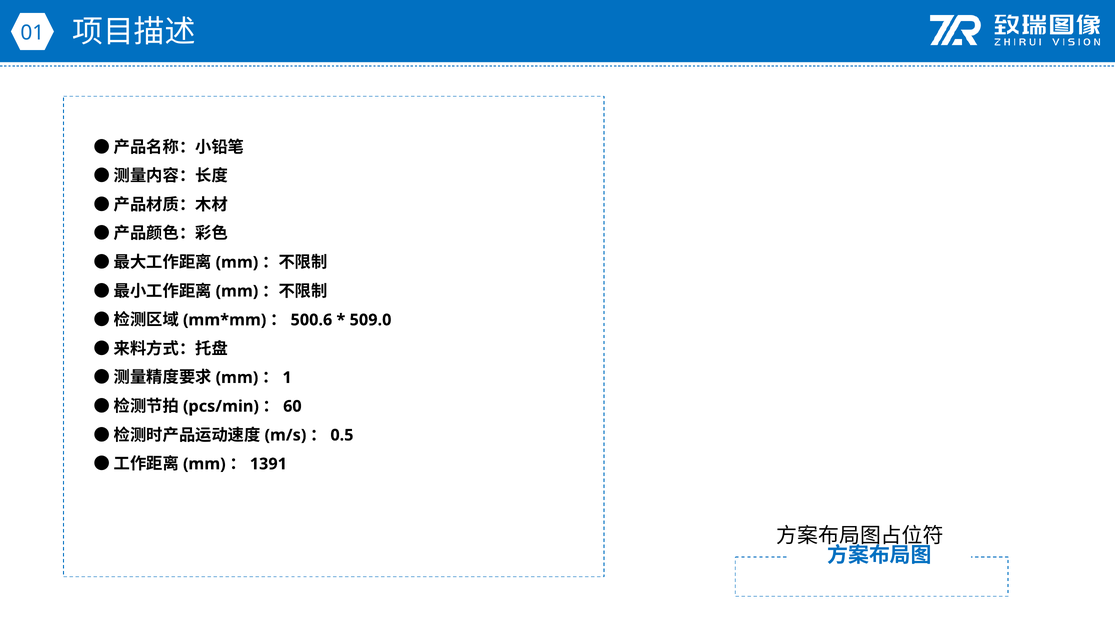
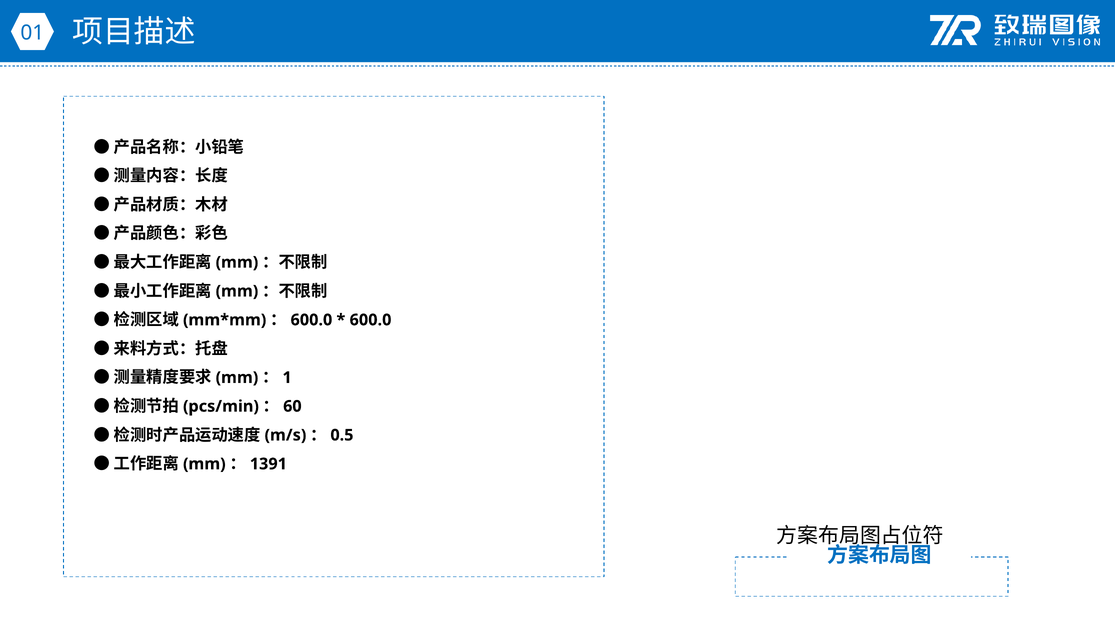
500.6 at (311, 320): 500.6 -> 600.0
509.0 at (371, 320): 509.0 -> 600.0
